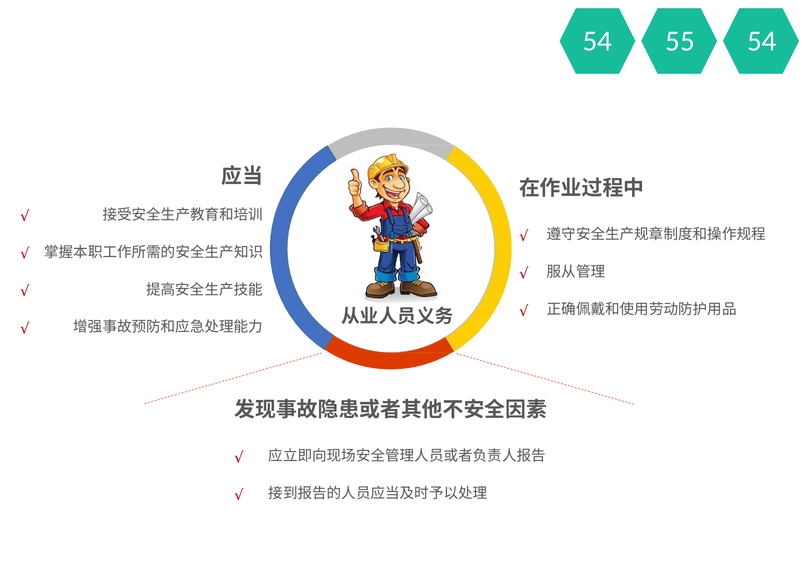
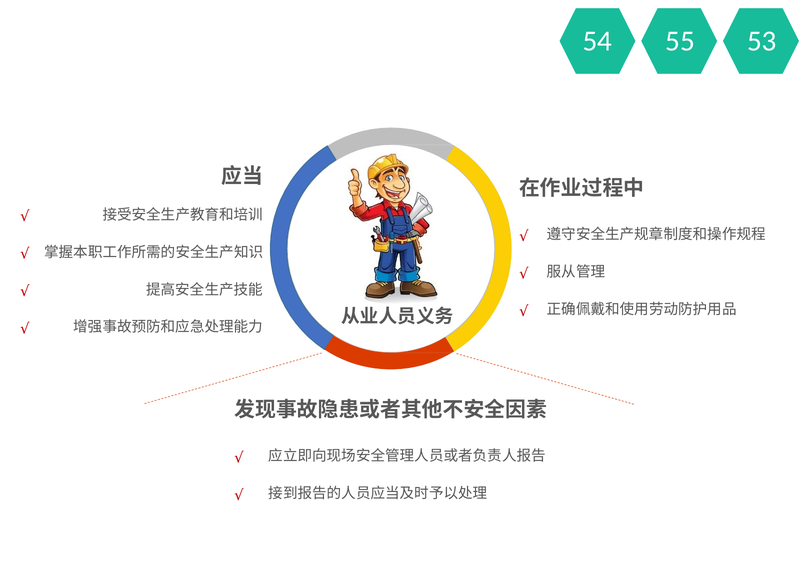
55 54: 54 -> 53
